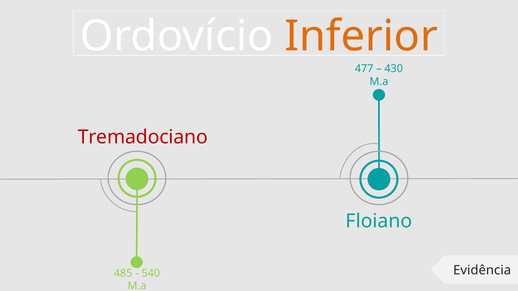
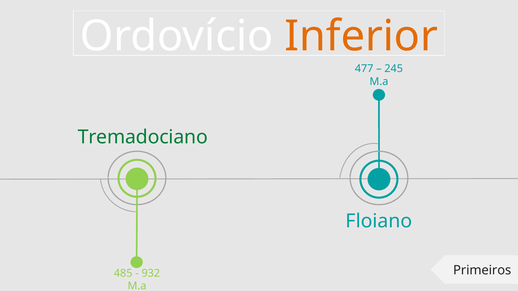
430: 430 -> 245
Tremadociano colour: red -> green
Evidência: Evidência -> Primeiros
540: 540 -> 932
